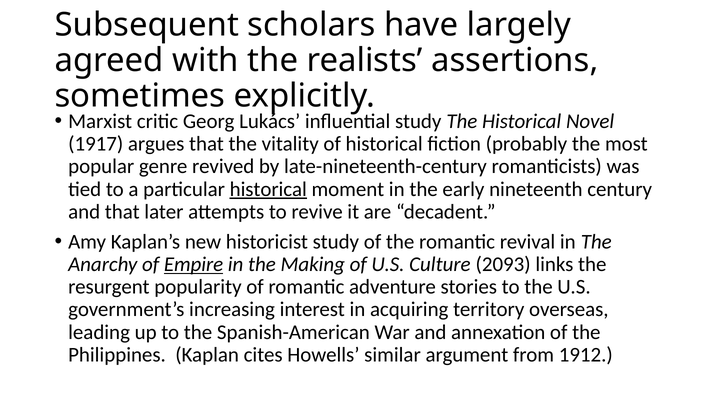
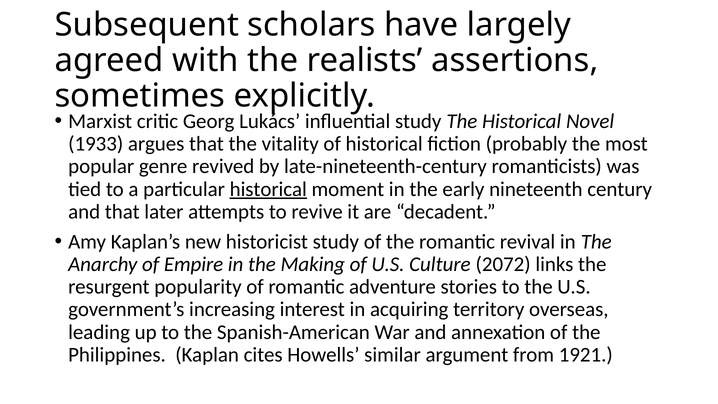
1917: 1917 -> 1933
Empire underline: present -> none
2093: 2093 -> 2072
1912: 1912 -> 1921
